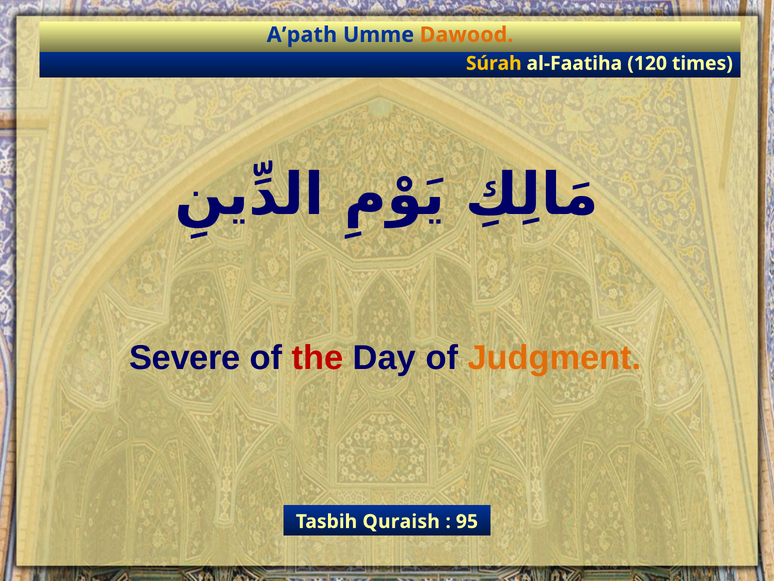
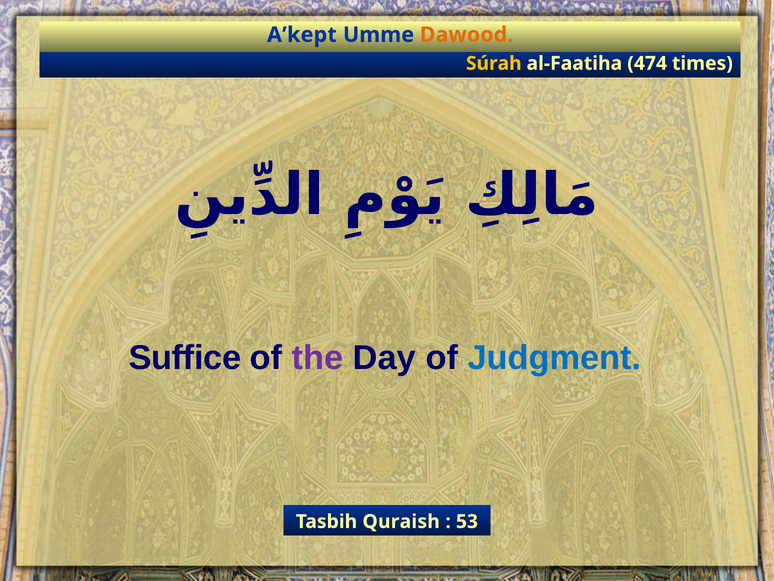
A’path: A’path -> A’kept
120: 120 -> 474
Severe: Severe -> Suffice
the colour: red -> purple
Judgment colour: orange -> blue
95: 95 -> 53
